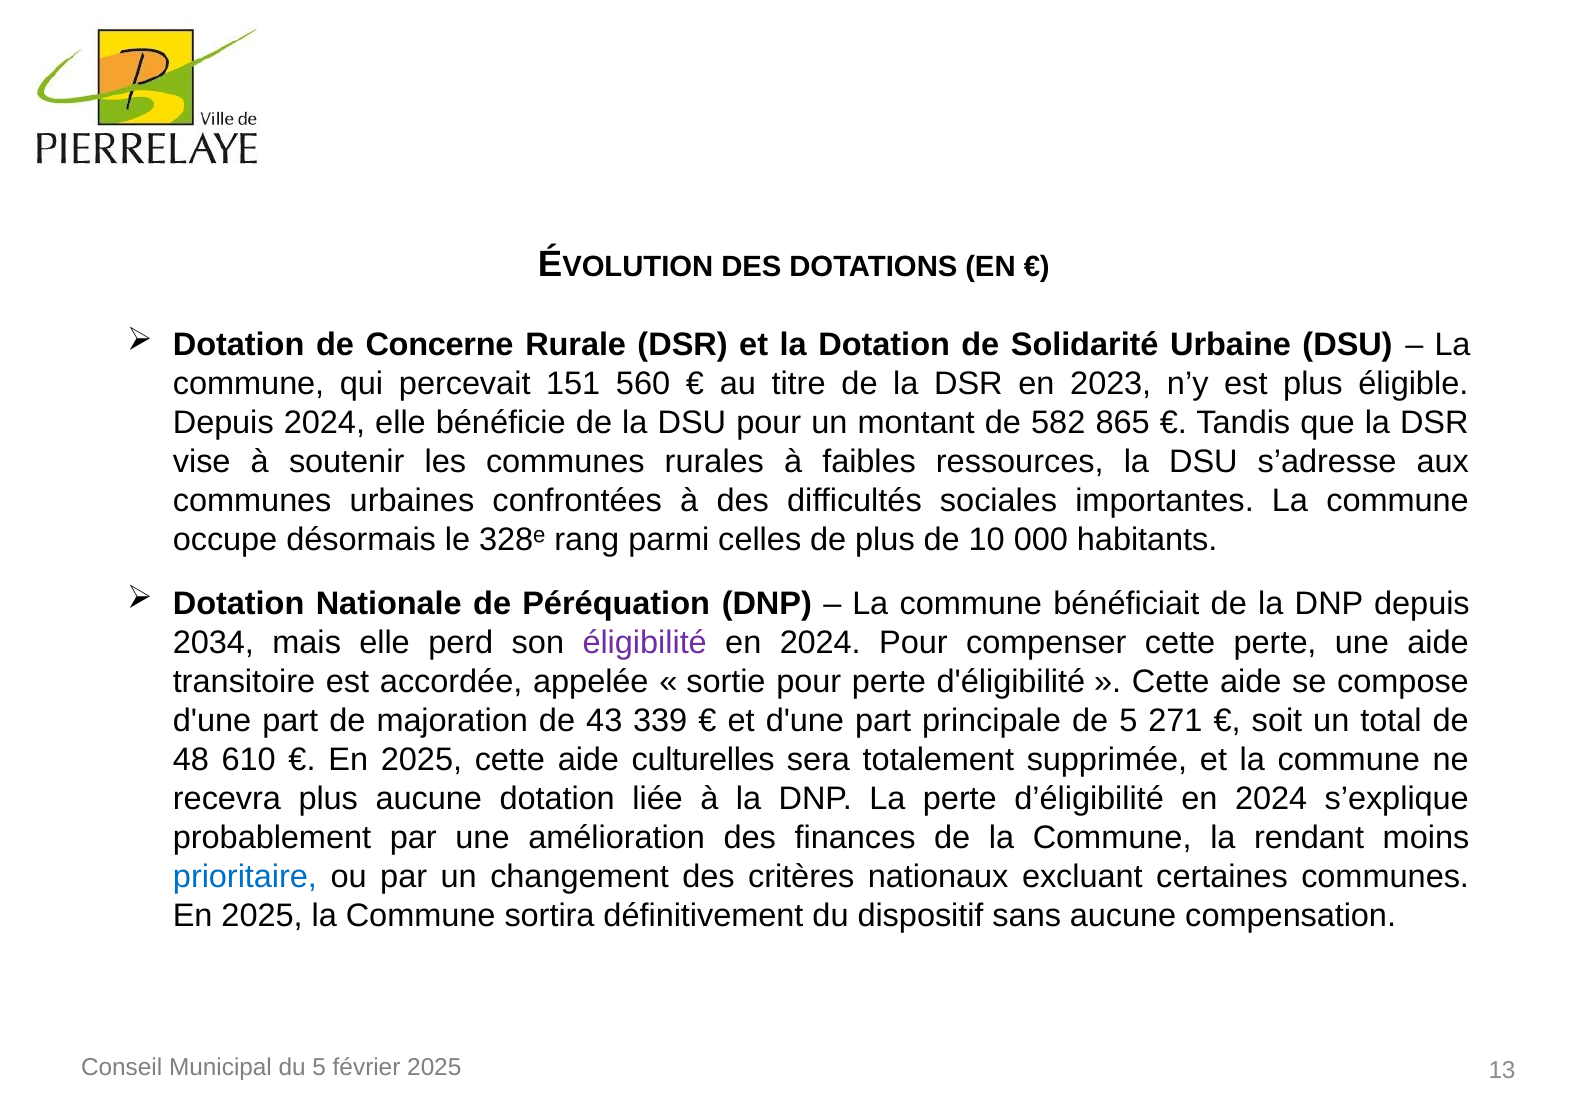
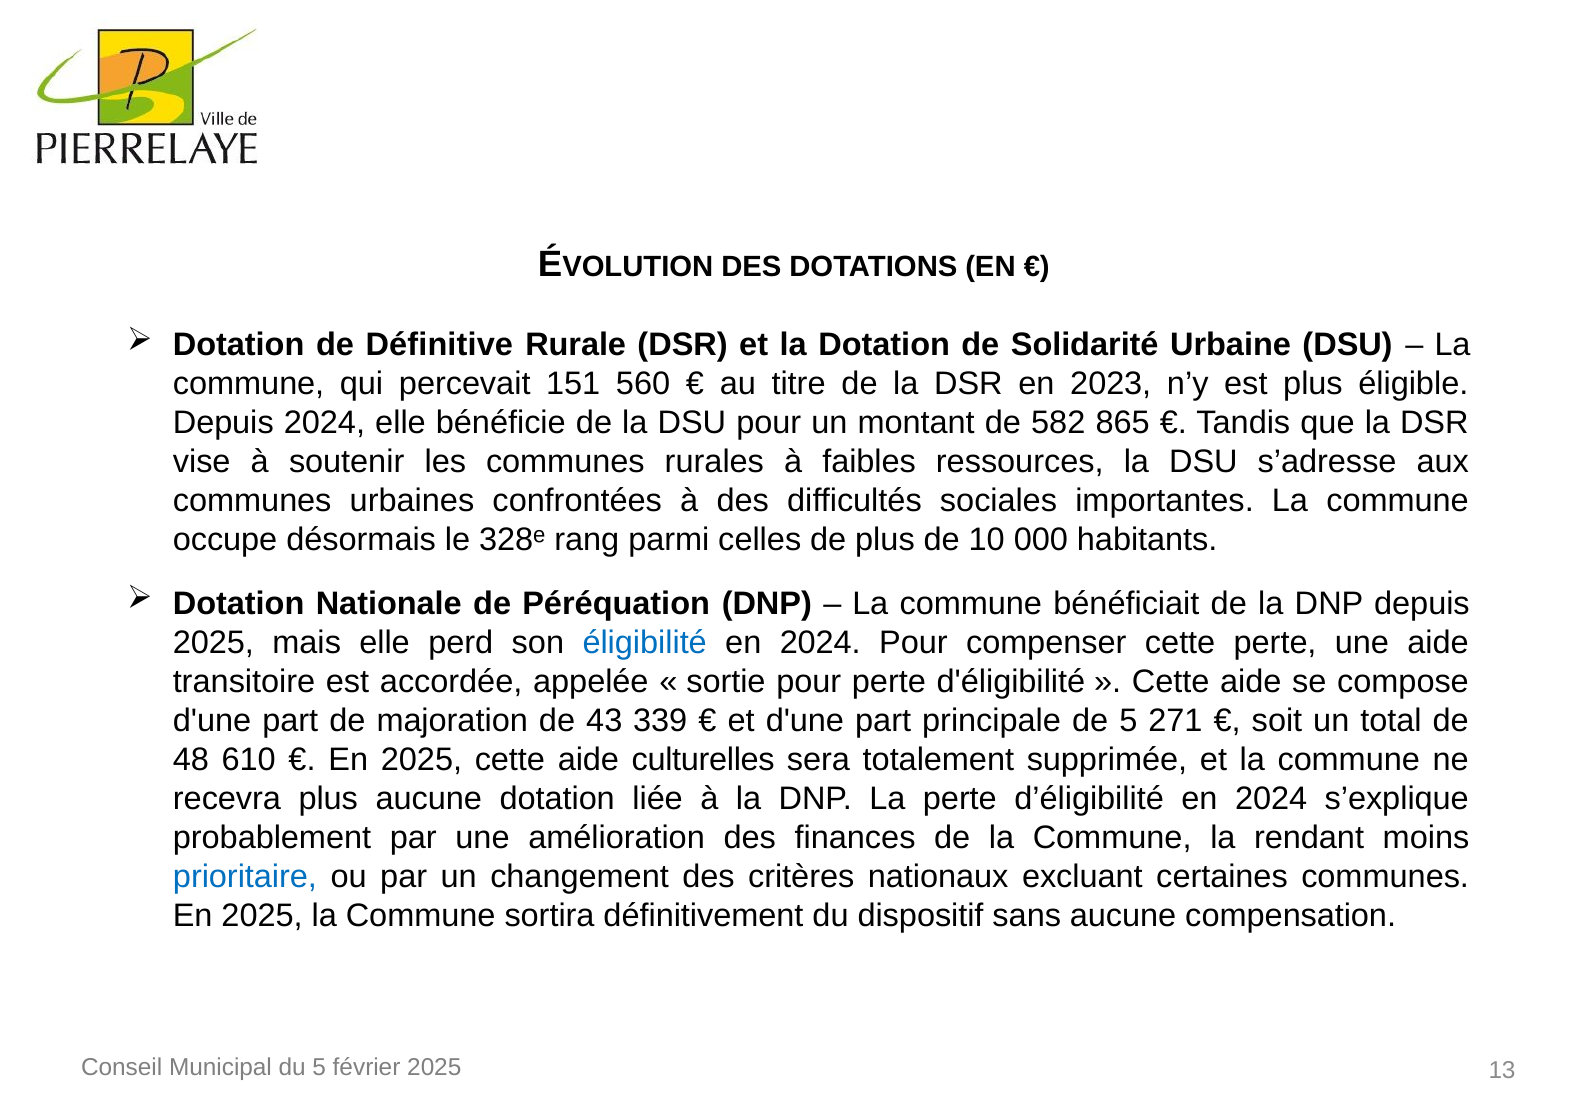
Concerne: Concerne -> Définitive
2034 at (213, 642): 2034 -> 2025
éligibilité colour: purple -> blue
